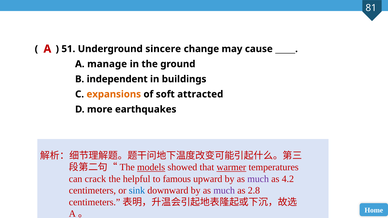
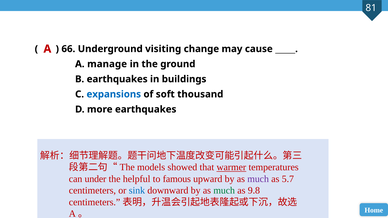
51: 51 -> 66
sincere: sincere -> visiting
B independent: independent -> earthquakes
expansions colour: orange -> blue
attracted: attracted -> thousand
models underline: present -> none
crack: crack -> under
4.2: 4.2 -> 5.7
much at (224, 191) colour: purple -> green
2.8: 2.8 -> 9.8
